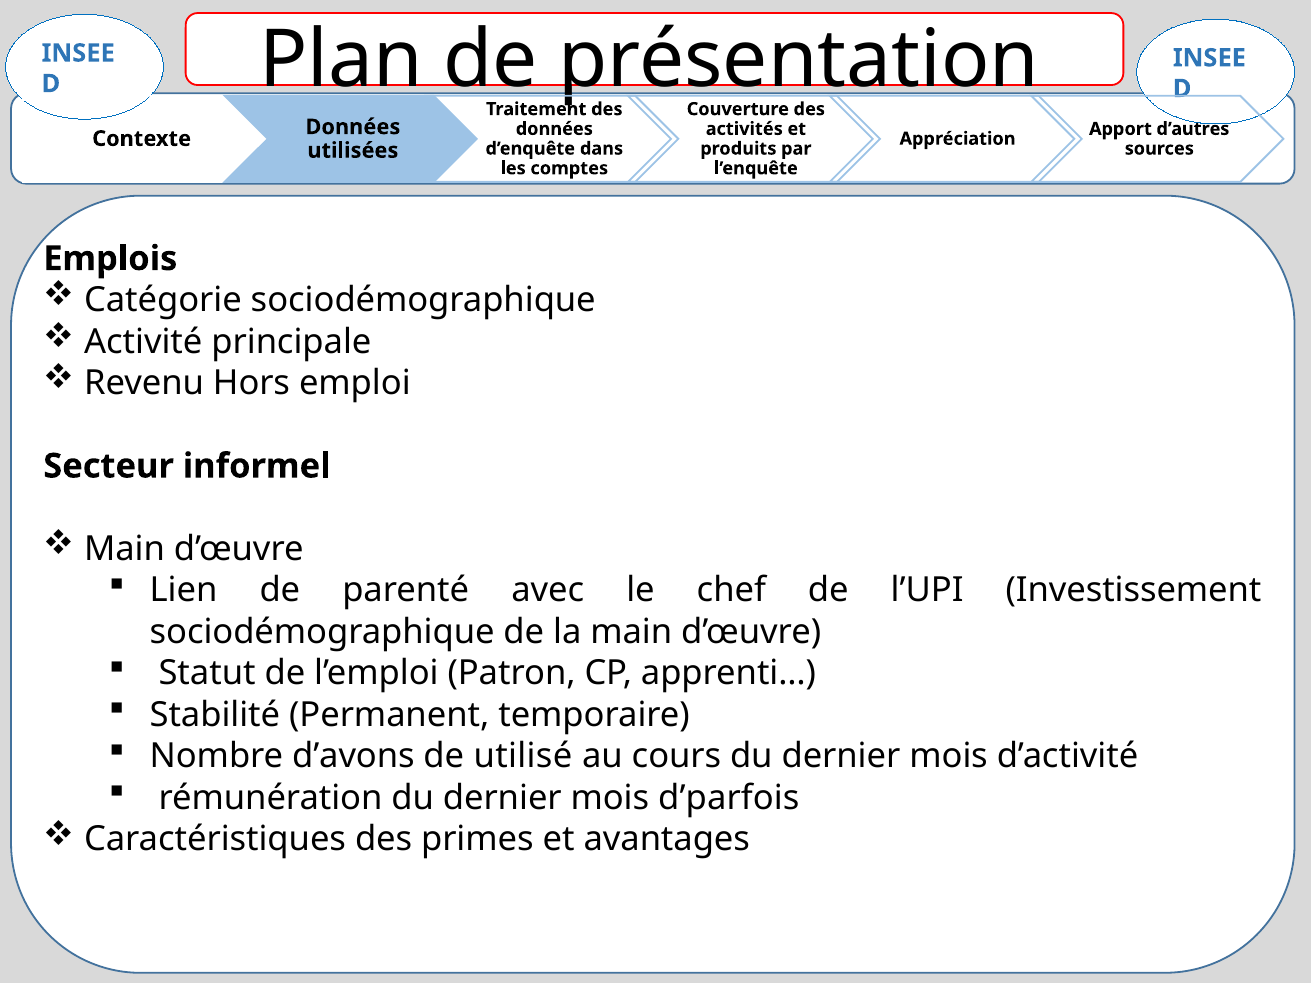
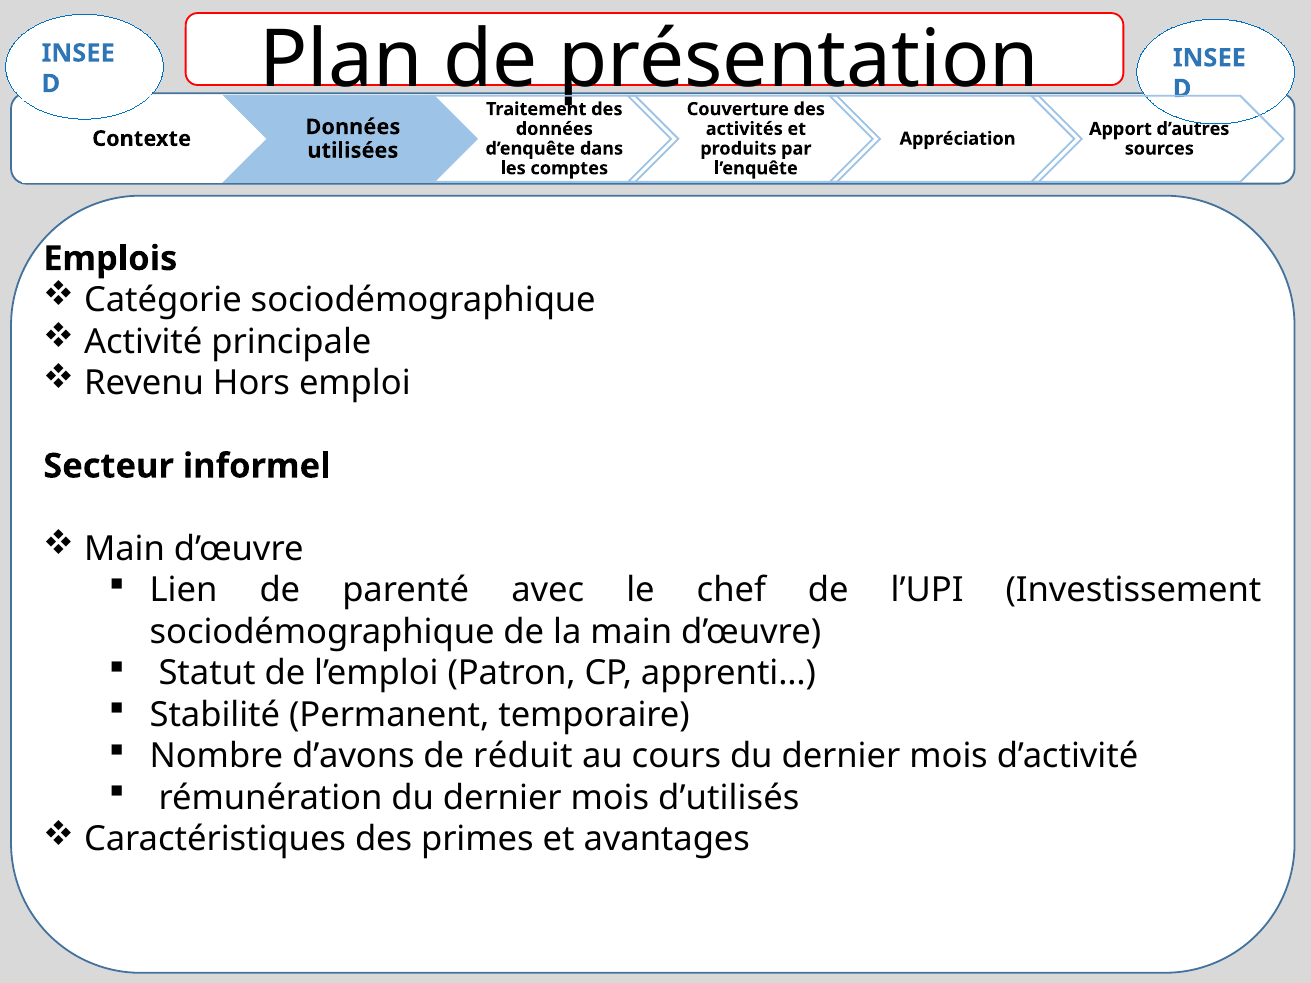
utilisé: utilisé -> réduit
d’parfois: d’parfois -> d’utilisés
